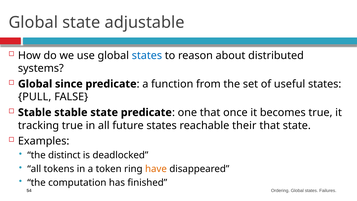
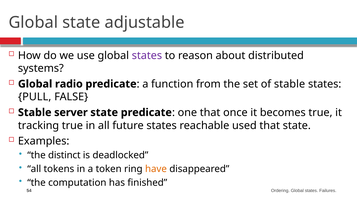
states at (147, 55) colour: blue -> purple
since: since -> radio
of useful: useful -> stable
Stable stable: stable -> server
their: their -> used
